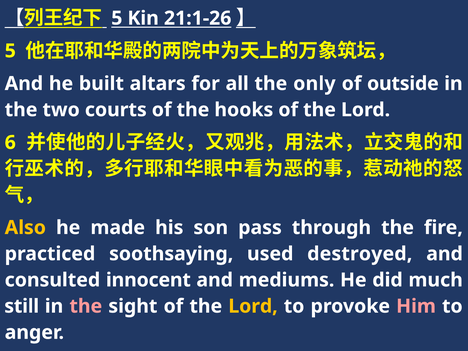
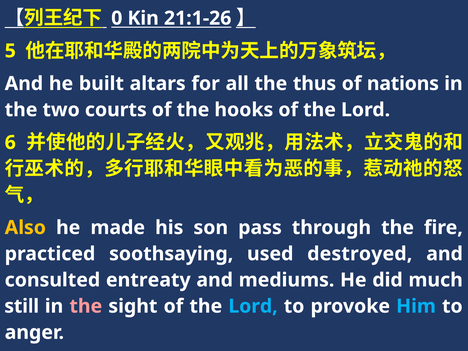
5 at (117, 18): 5 -> 0
only: only -> thus
outside: outside -> nations
innocent: innocent -> entreaty
Lord at (253, 306) colour: yellow -> light blue
Him colour: pink -> light blue
